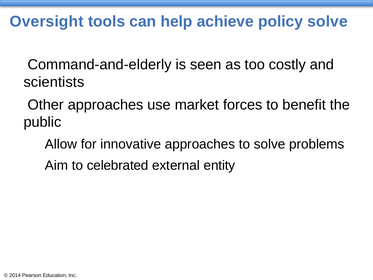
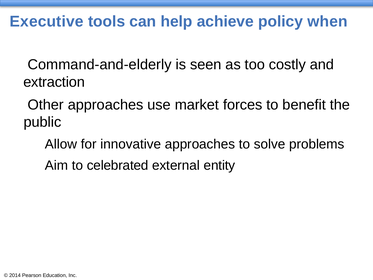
Oversight: Oversight -> Executive
policy solve: solve -> when
scientists: scientists -> extraction
